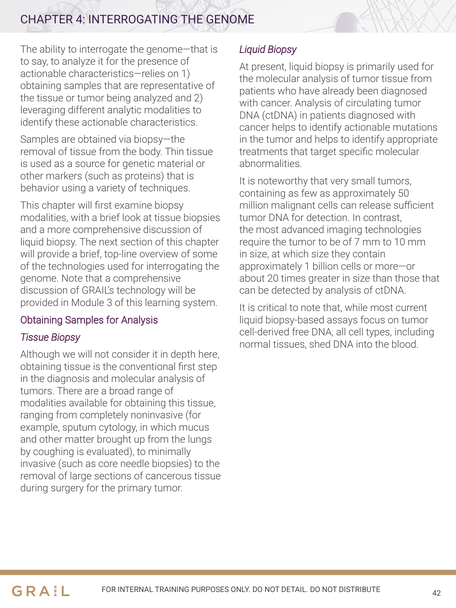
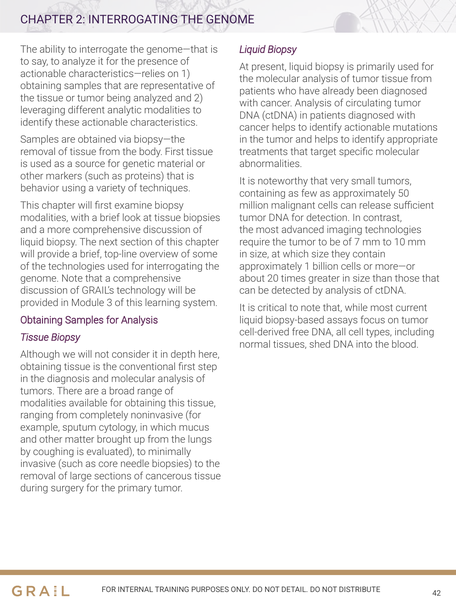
CHAPTER 4: 4 -> 2
body Thin: Thin -> First
